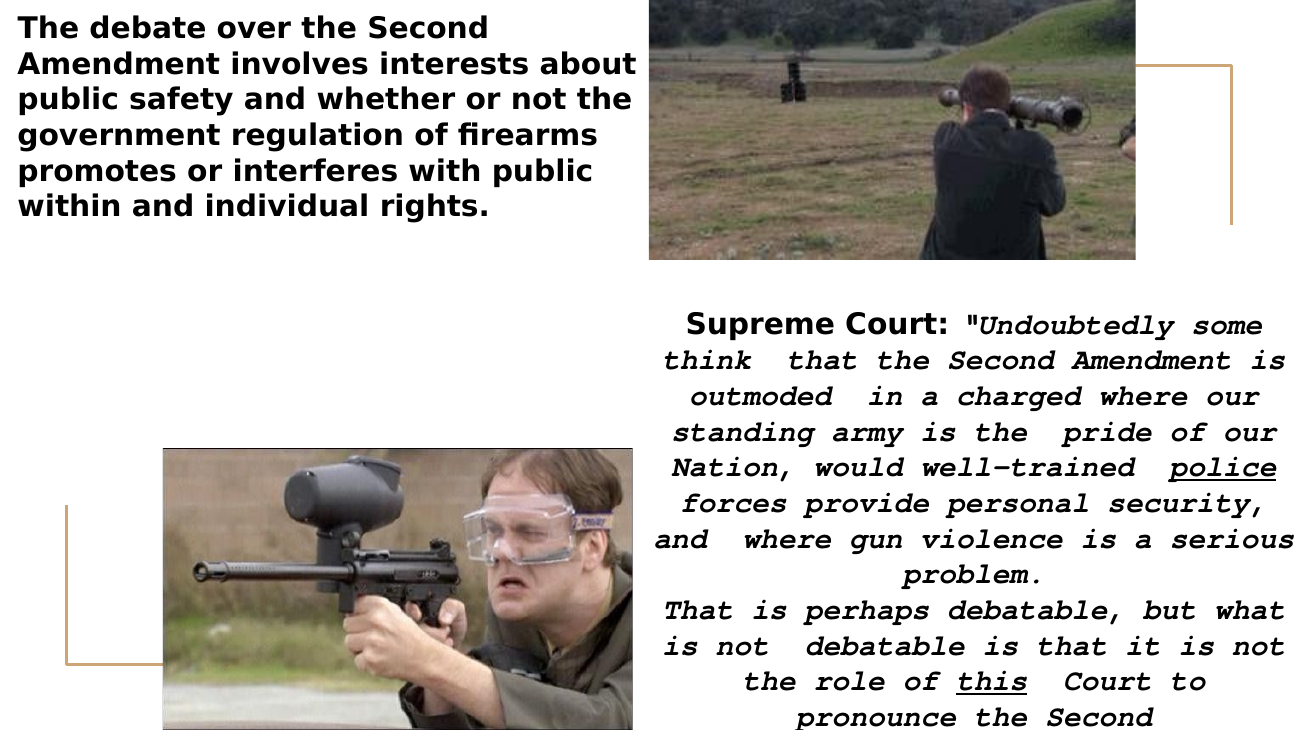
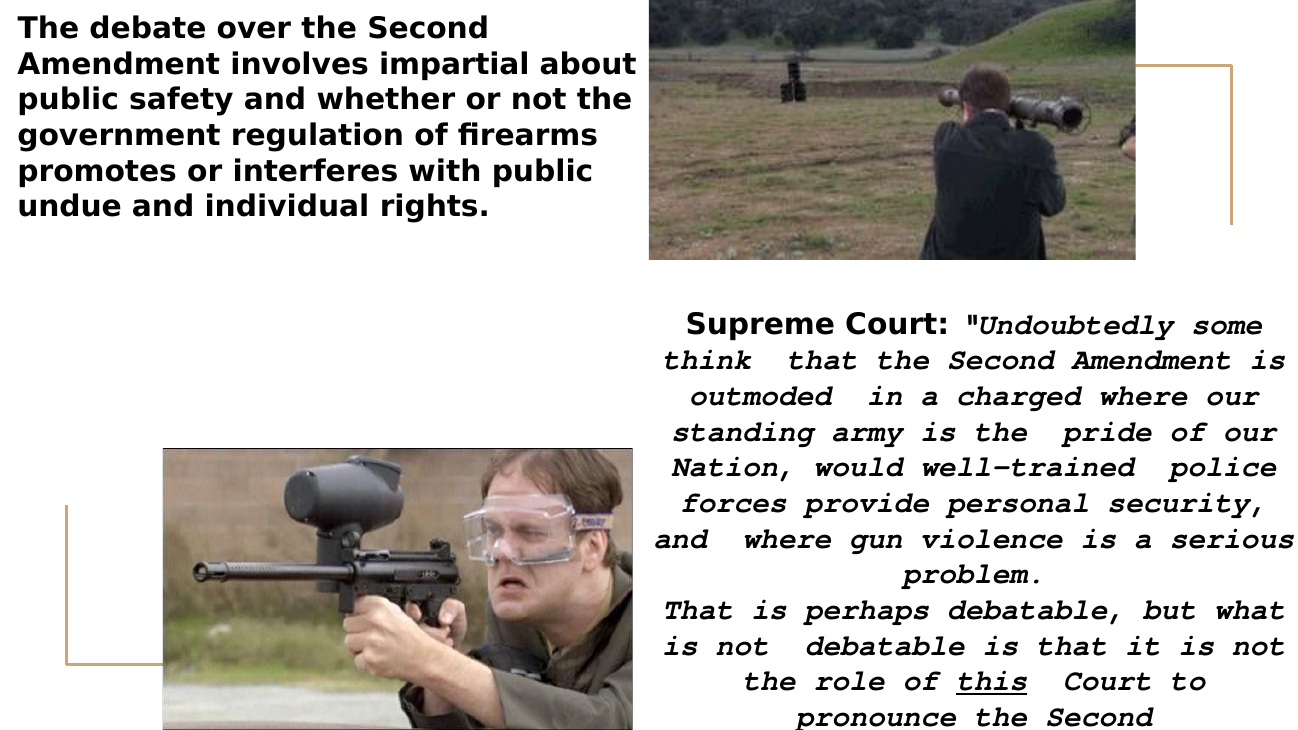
interests: interests -> impartial
within: within -> undue
police underline: present -> none
